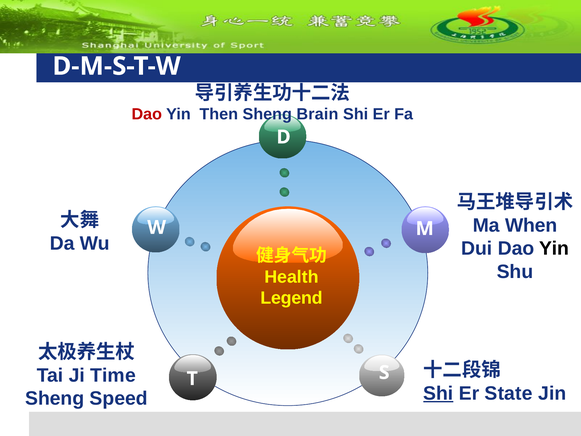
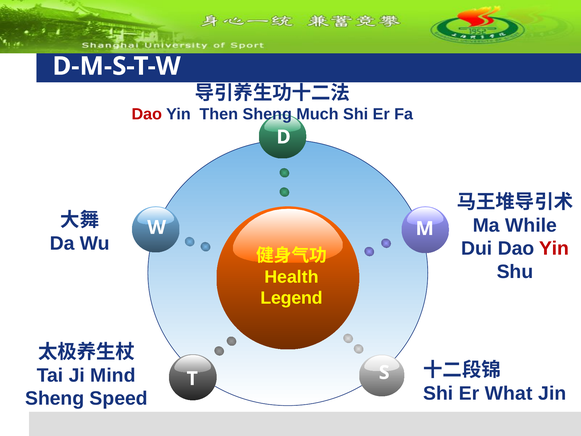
Brain: Brain -> Much
When: When -> While
Yin at (554, 248) colour: black -> red
Time: Time -> Mind
Shi at (438, 393) underline: present -> none
State: State -> What
